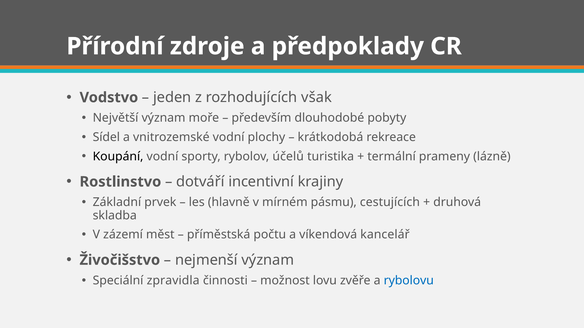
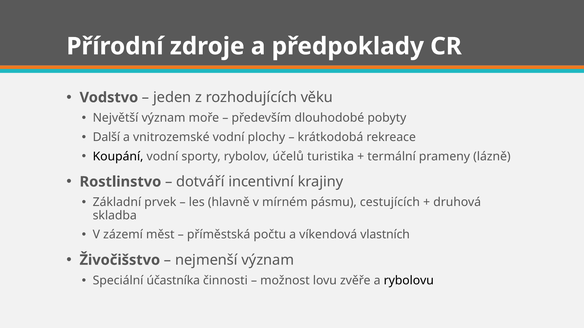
však: však -> věku
Sídel: Sídel -> Další
kancelář: kancelář -> vlastních
zpravidla: zpravidla -> účastníka
rybolovu colour: blue -> black
